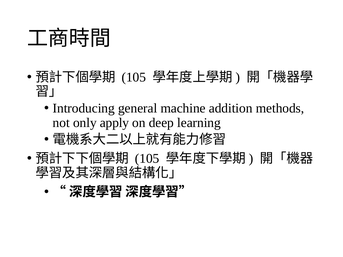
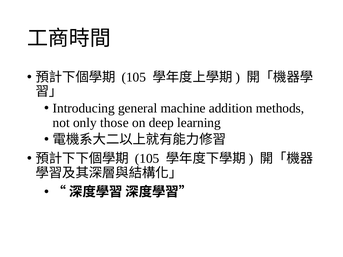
apply: apply -> those
